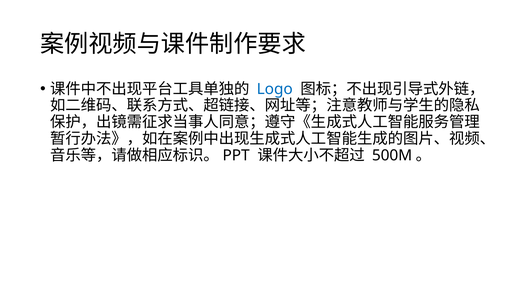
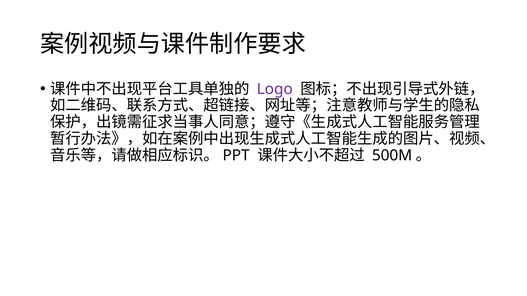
Logo colour: blue -> purple
